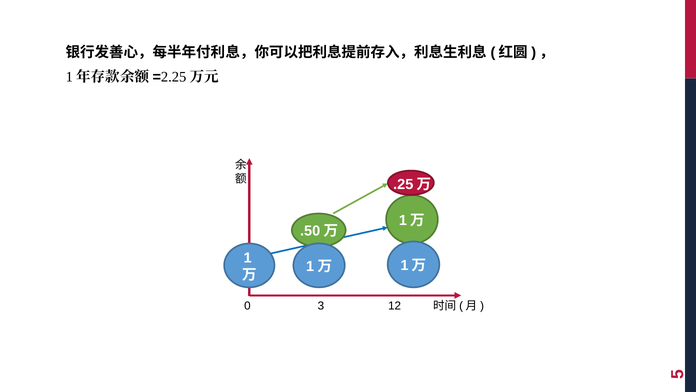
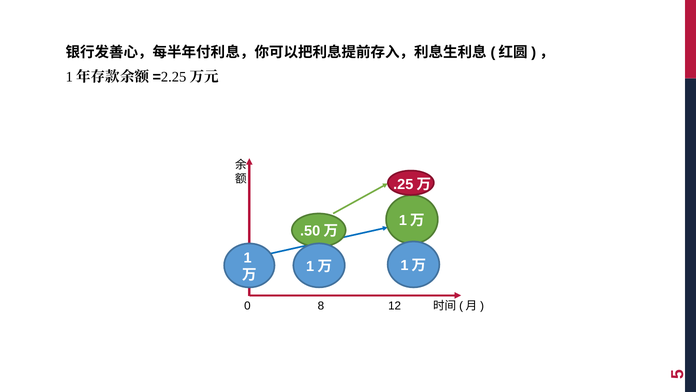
3: 3 -> 8
